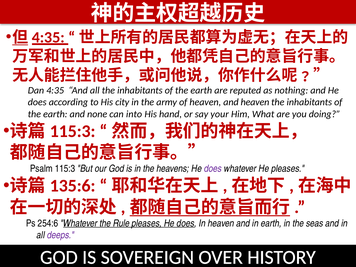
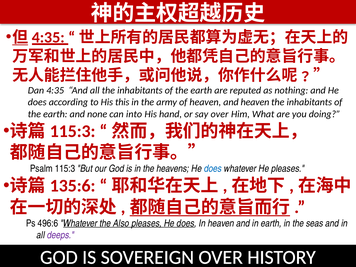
city: city -> this
say your: your -> over
does at (213, 169) colour: purple -> blue
254:6: 254:6 -> 496:6
Rule: Rule -> Also
